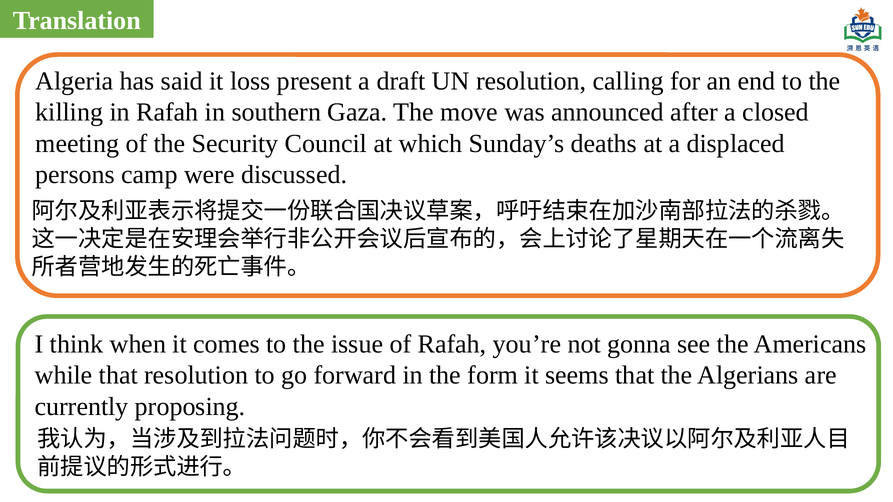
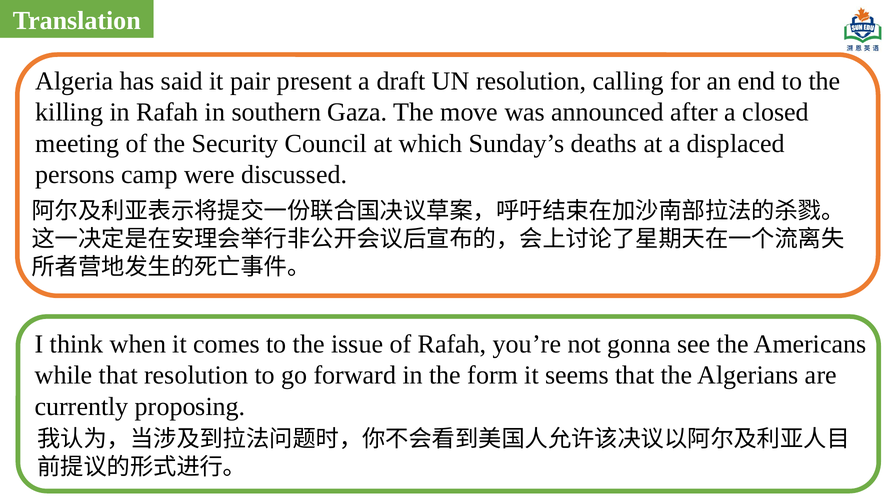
loss: loss -> pair
